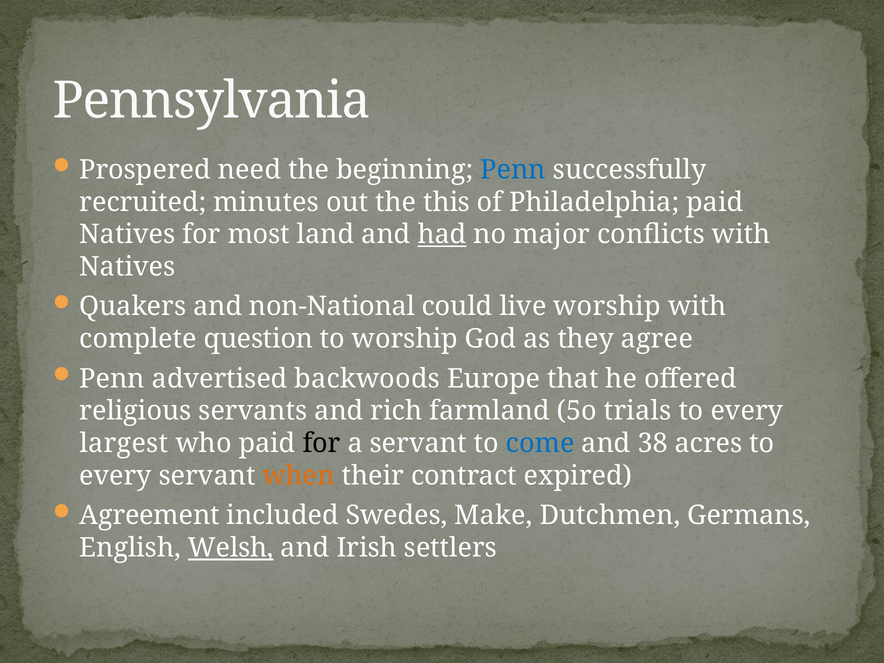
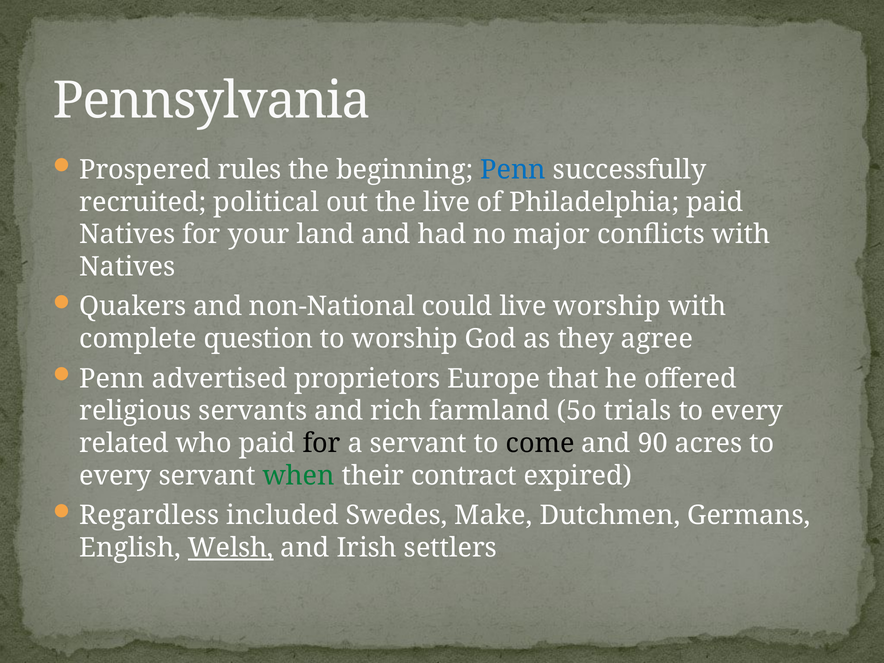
need: need -> rules
minutes: minutes -> political
the this: this -> live
most: most -> your
had underline: present -> none
backwoods: backwoods -> proprietors
largest: largest -> related
come colour: blue -> black
38: 38 -> 90
when colour: orange -> green
Agreement: Agreement -> Regardless
